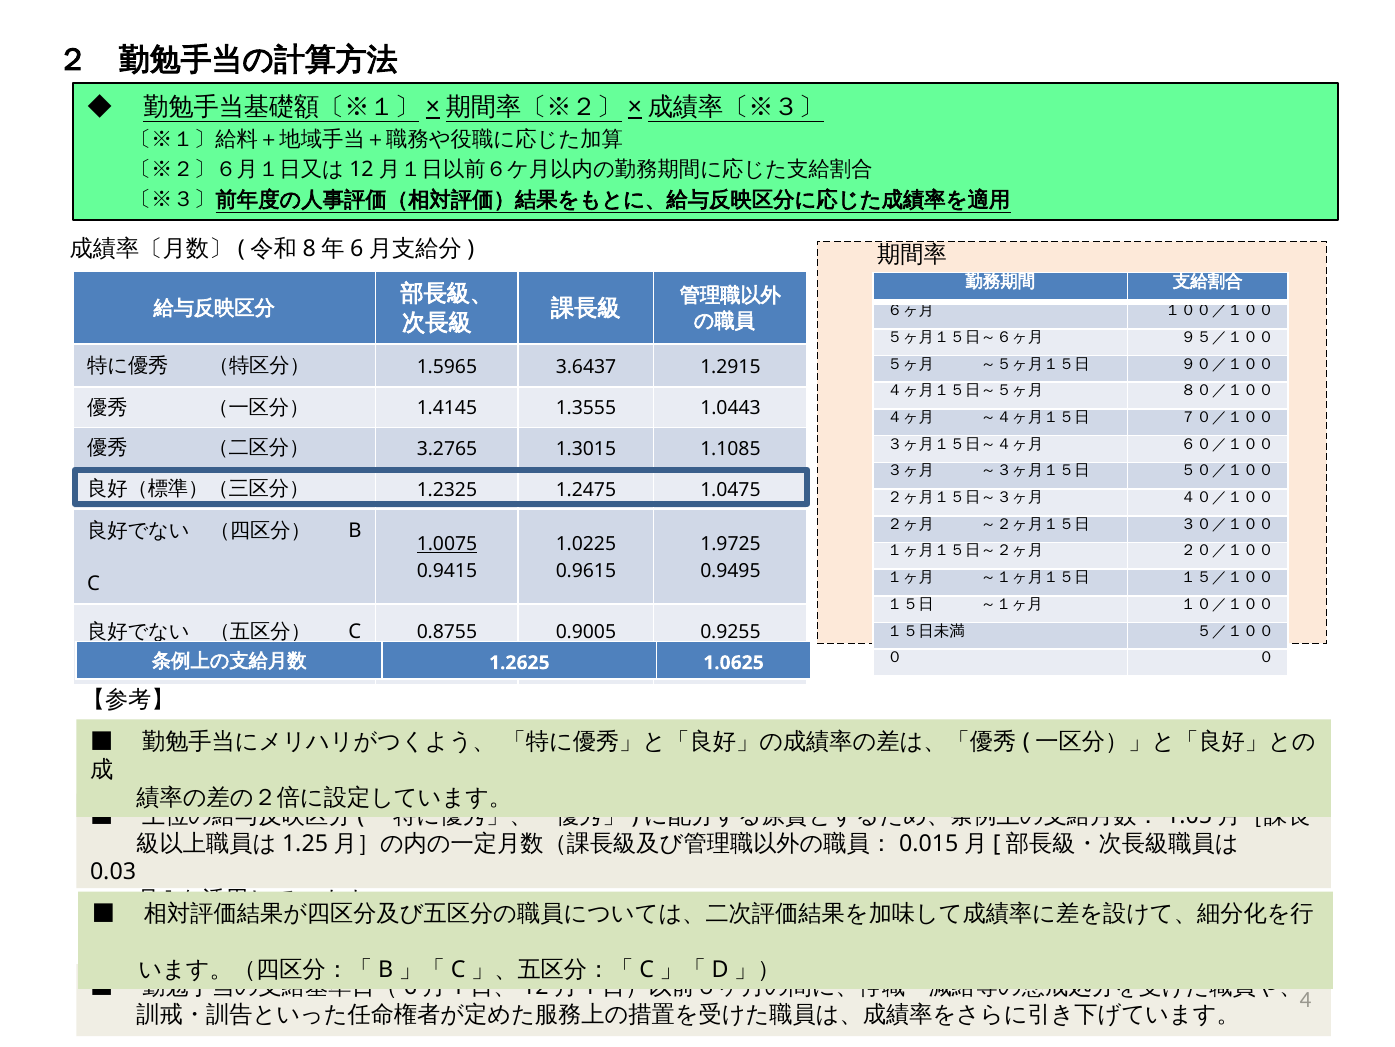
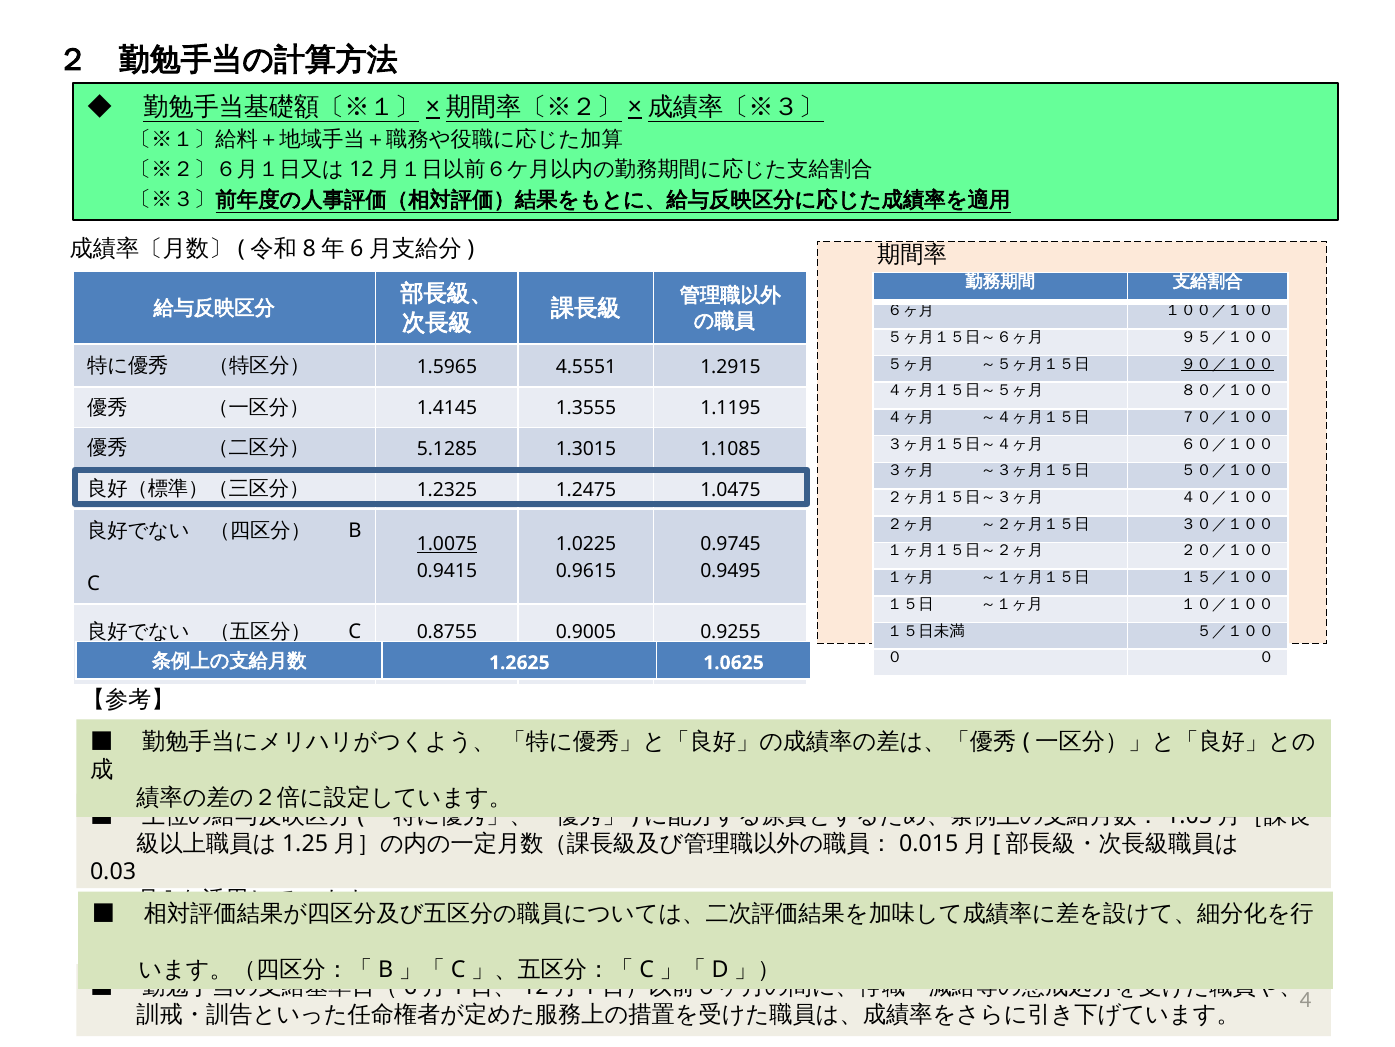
3.6437: 3.6437 -> 4.5551
９０／１００ underline: none -> present
1.0443: 1.0443 -> 1.1195
3.2765: 3.2765 -> 5.1285
1.9725: 1.9725 -> 0.9745
